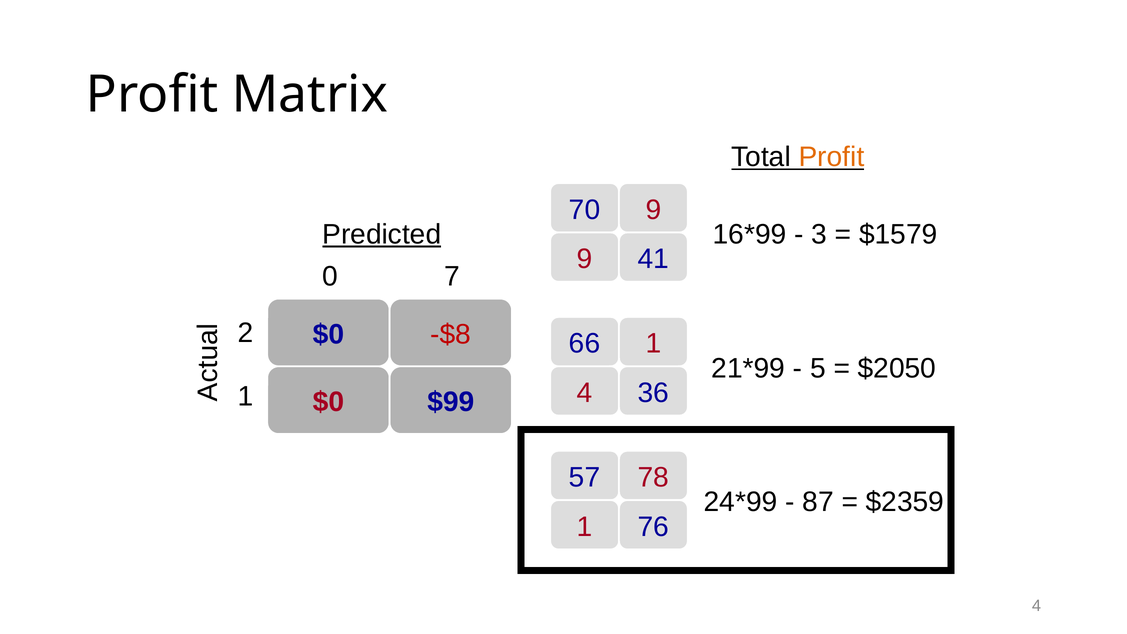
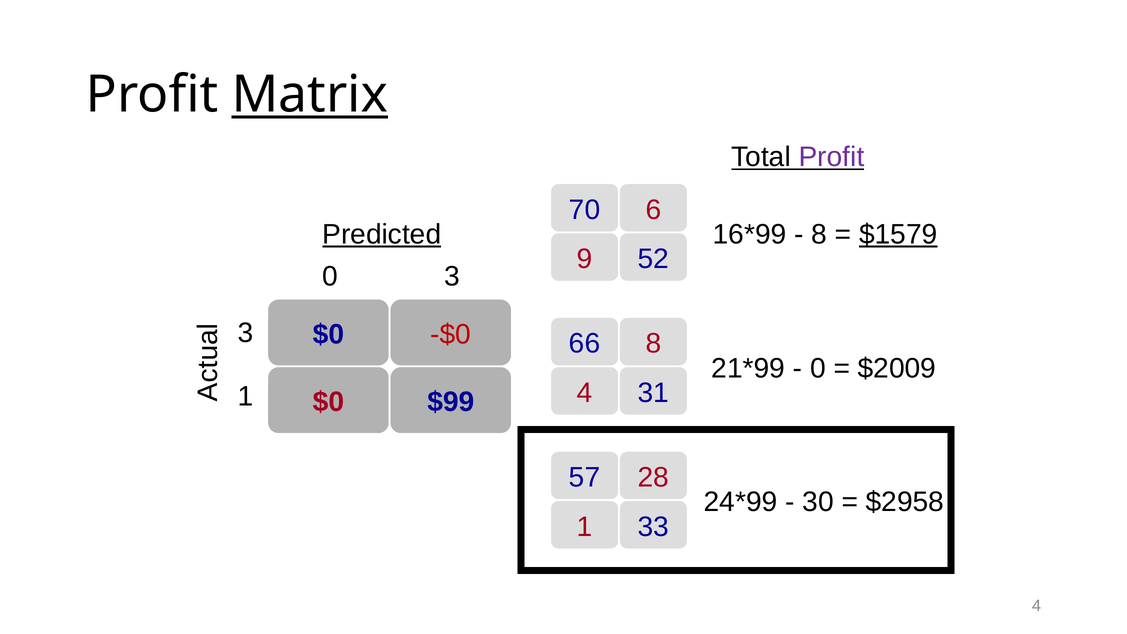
Matrix underline: none -> present
Profit at (832, 157) colour: orange -> purple
70 9: 9 -> 6
3 at (819, 234): 3 -> 8
$1579 underline: none -> present
41: 41 -> 52
0 7: 7 -> 3
-$8: -$8 -> -$0
2 at (246, 333): 2 -> 3
66 1: 1 -> 8
5 at (818, 368): 5 -> 0
$2050: $2050 -> $2009
36: 36 -> 31
78: 78 -> 28
87: 87 -> 30
$2359: $2359 -> $2958
76: 76 -> 33
